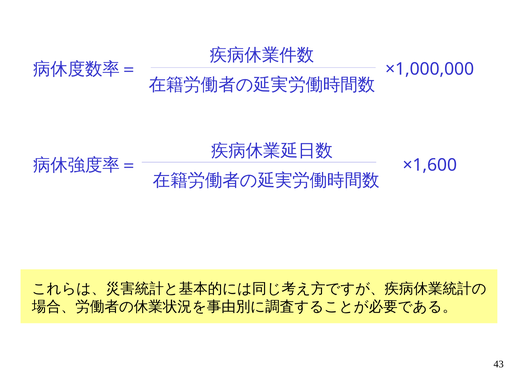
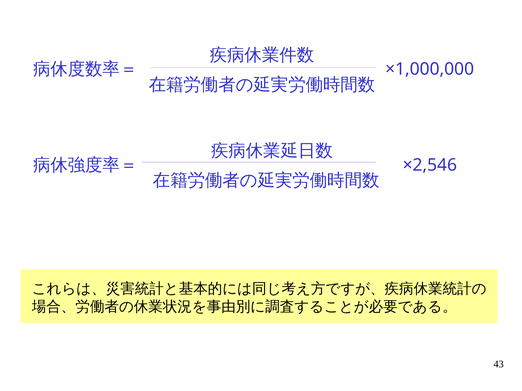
×1,600: ×1,600 -> ×2,546
